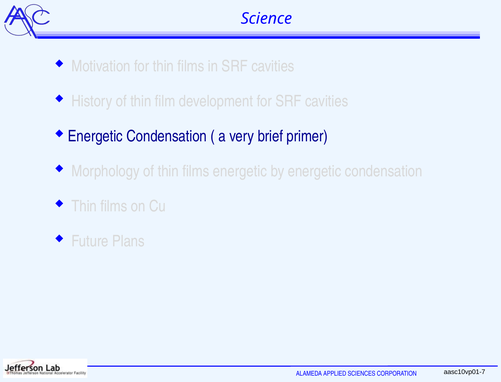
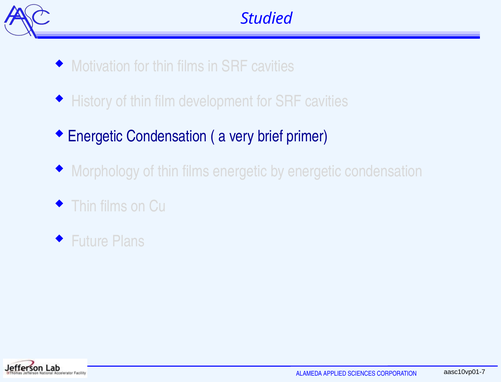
Science: Science -> Studied
